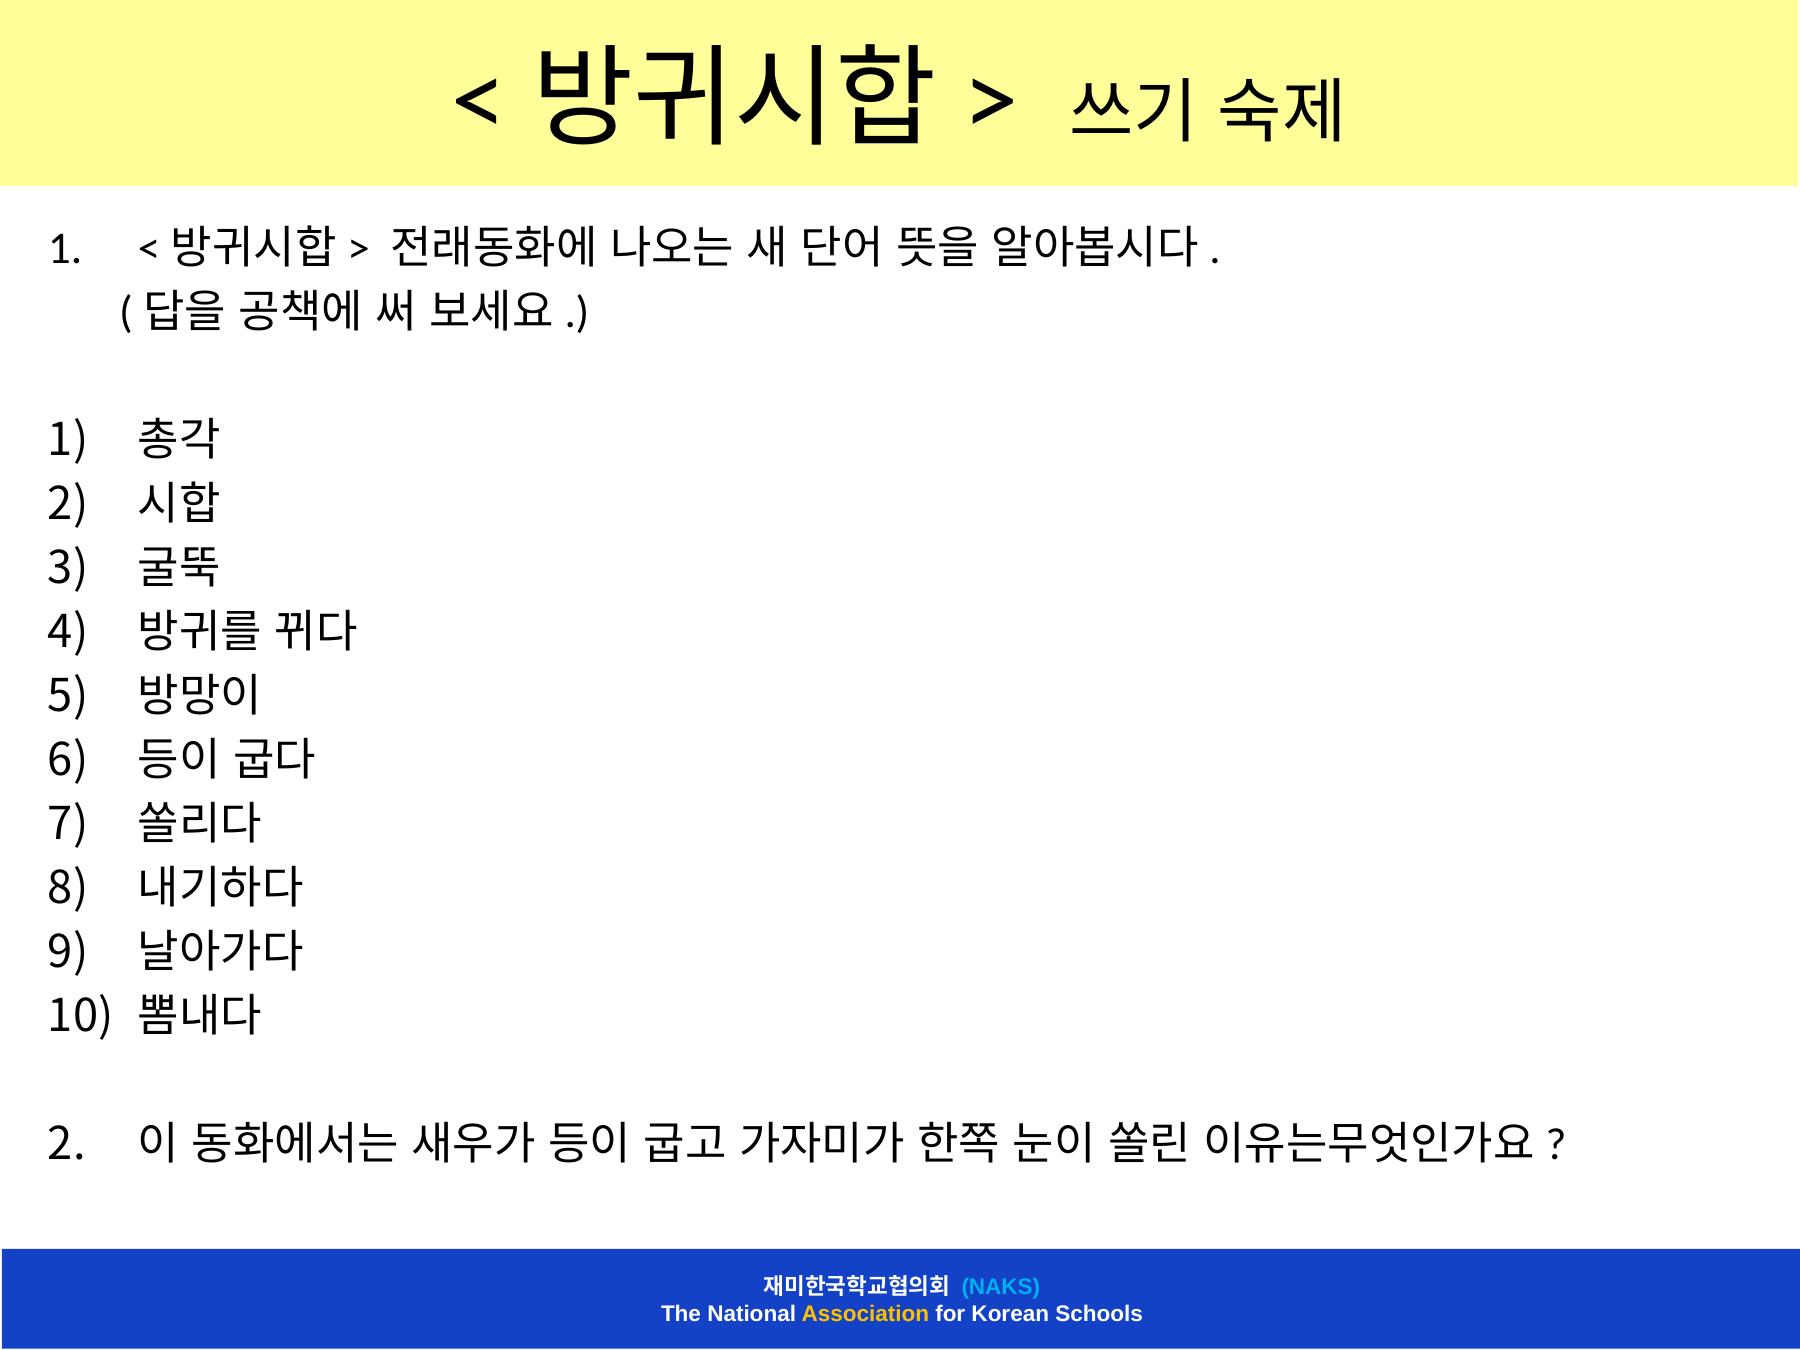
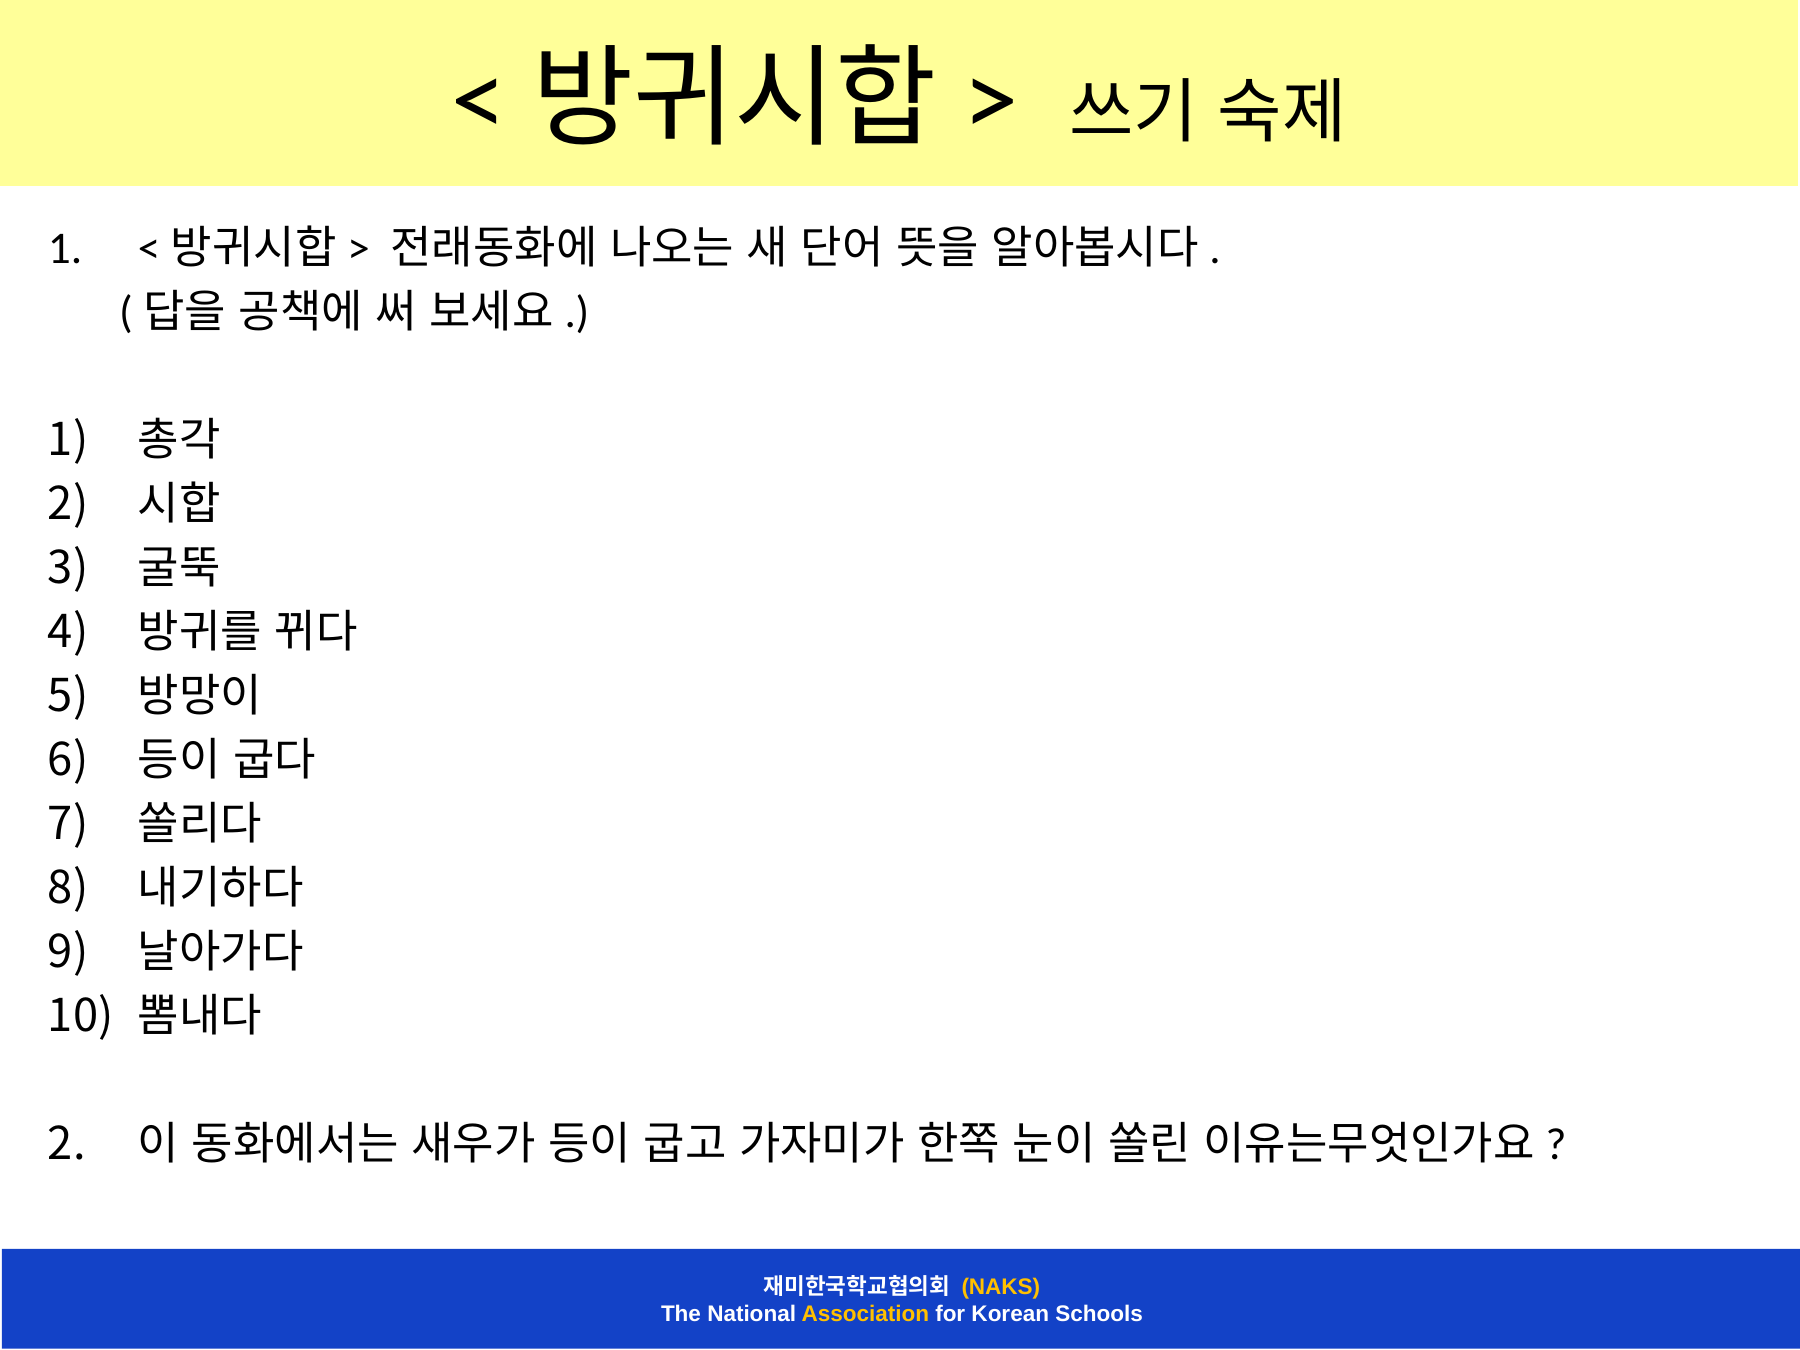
NAKS colour: light blue -> yellow
